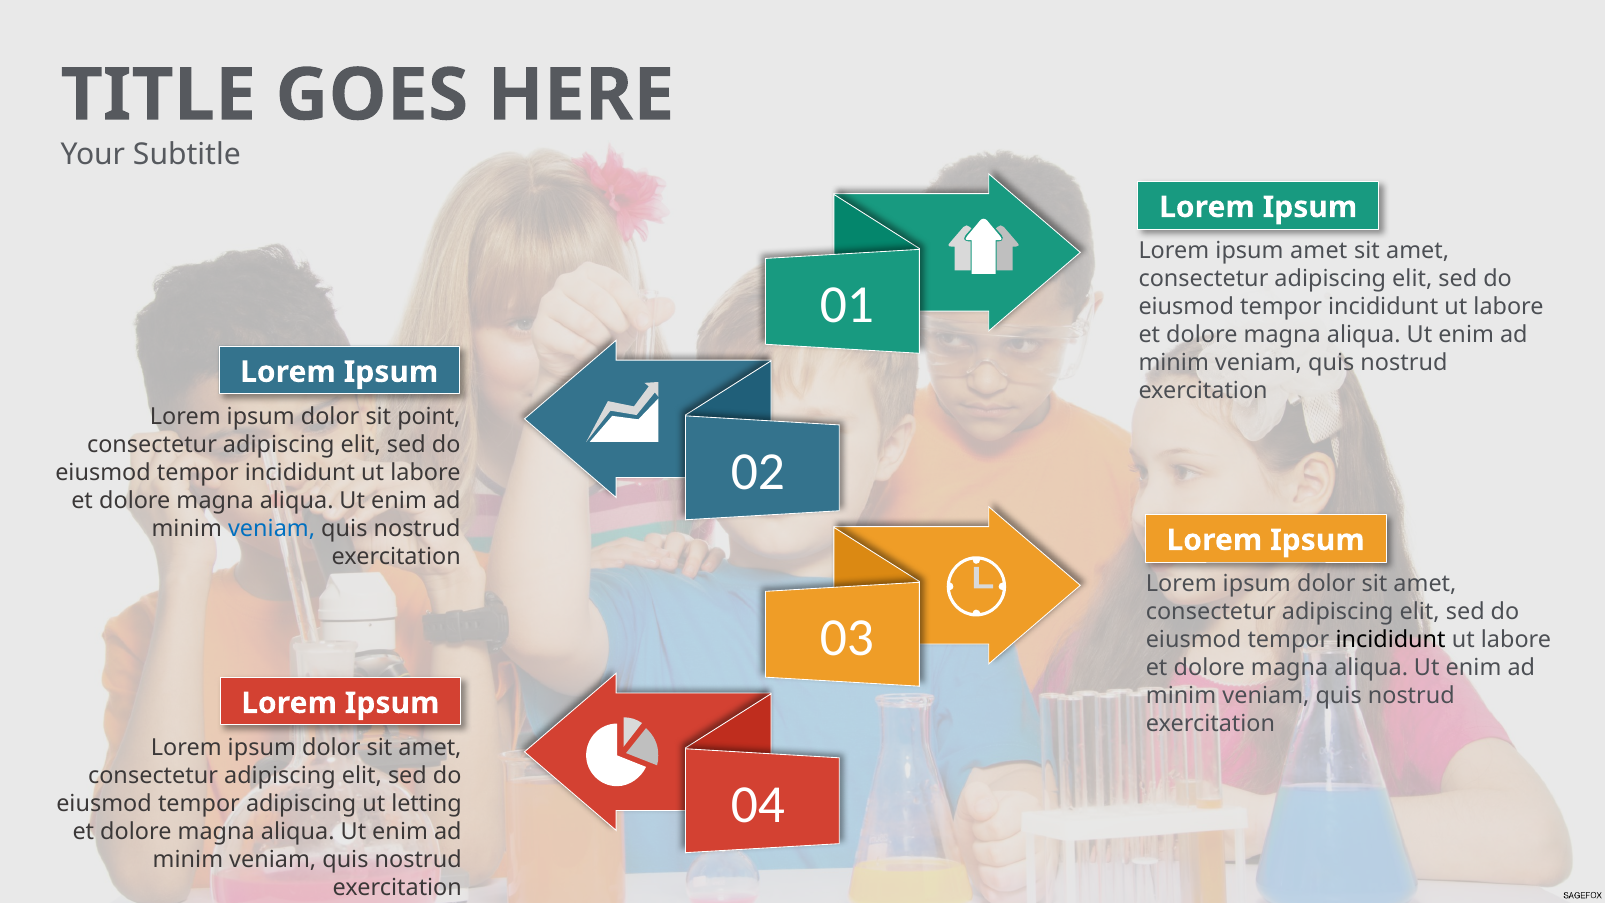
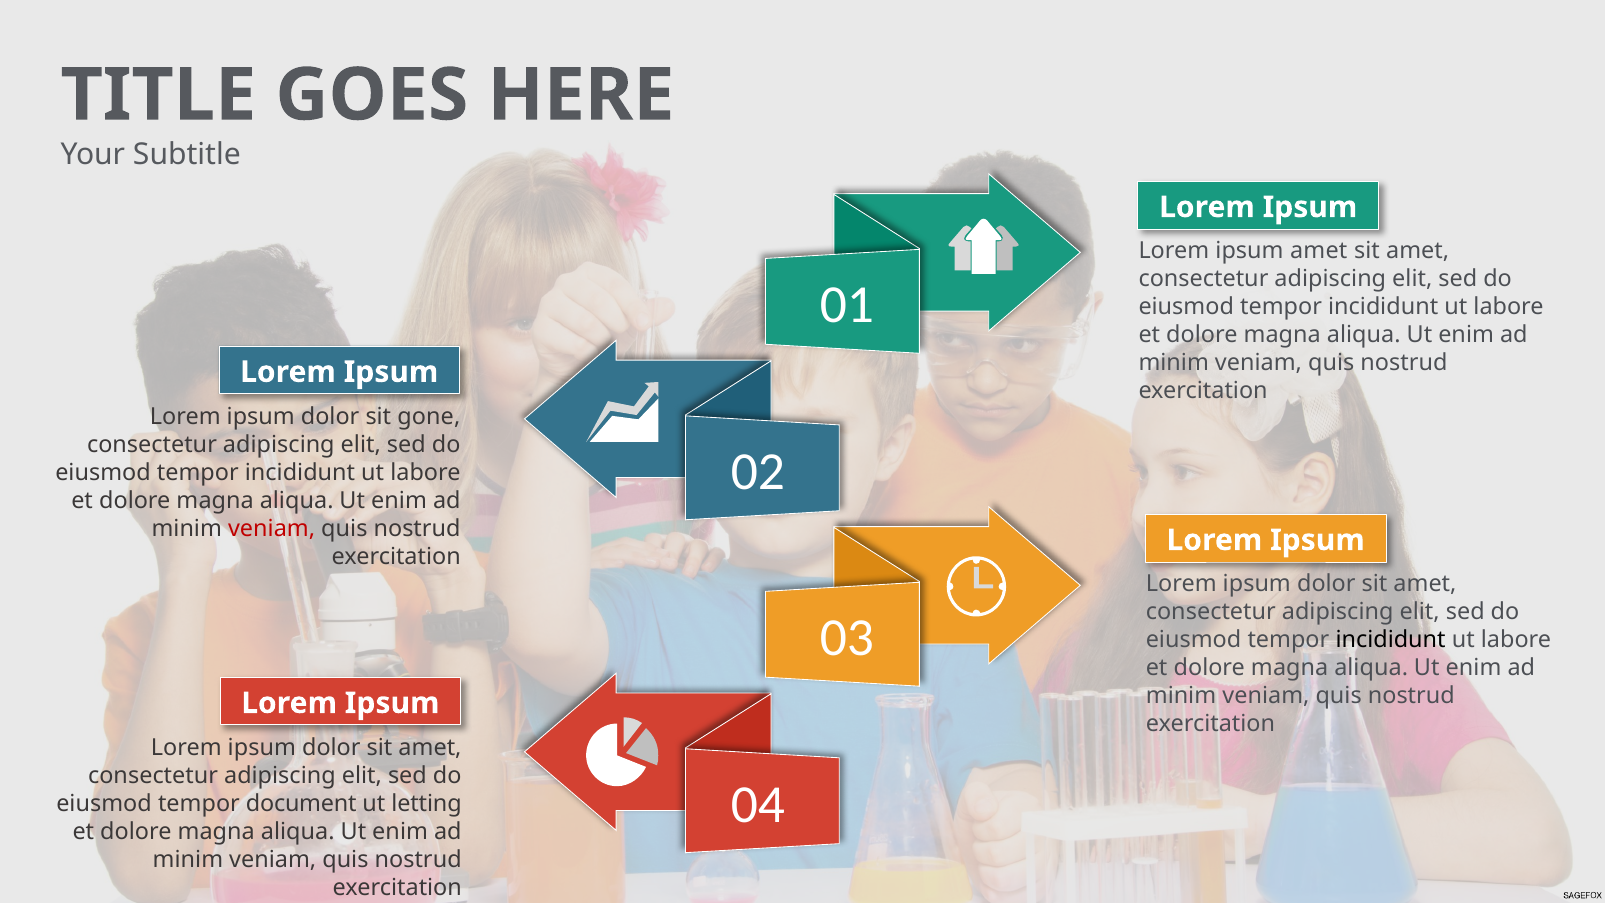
point: point -> gone
veniam at (272, 529) colour: blue -> red
tempor adipiscing: adipiscing -> document
